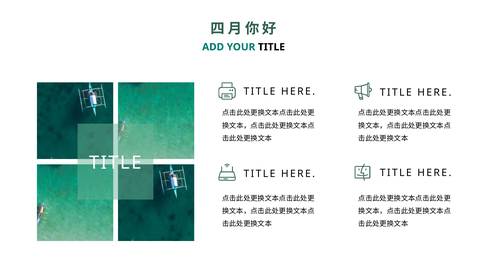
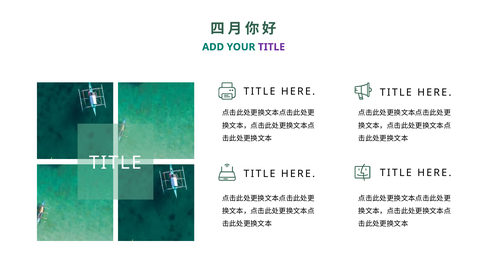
TITLE at (271, 47) colour: black -> purple
